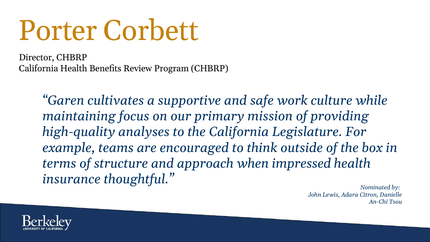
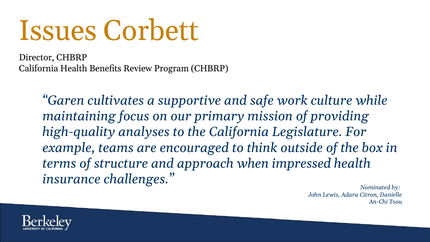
Porter: Porter -> Issues
thoughtful: thoughtful -> challenges
